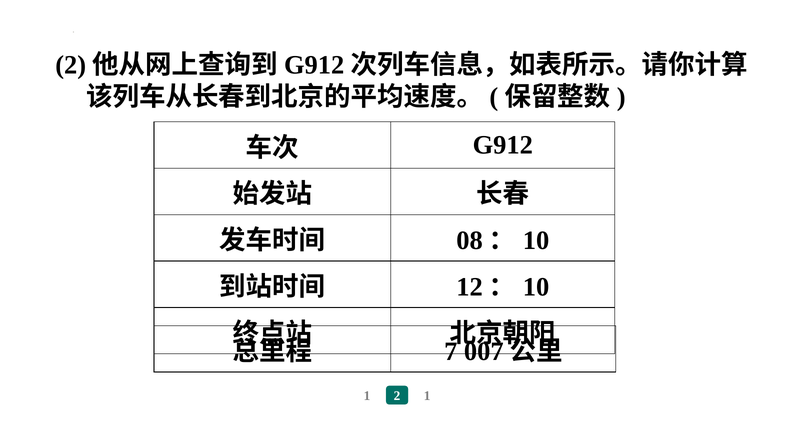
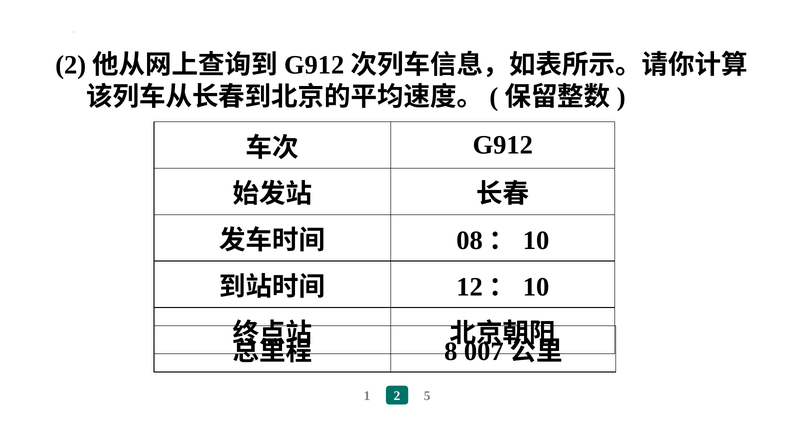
7: 7 -> 8
2 1: 1 -> 5
